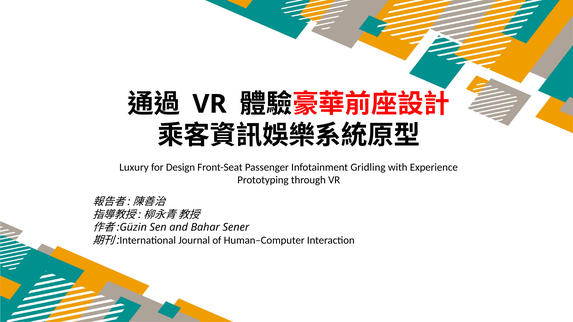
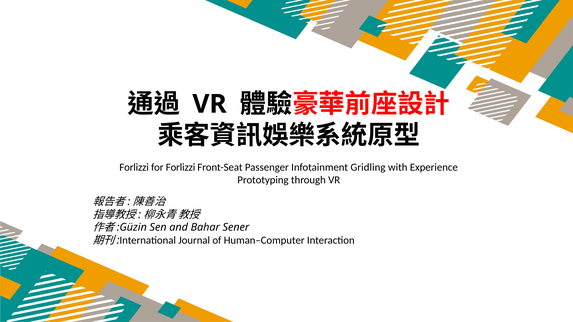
Luxury at (134, 167): Luxury -> Forlizzi
for Design: Design -> Forlizzi
